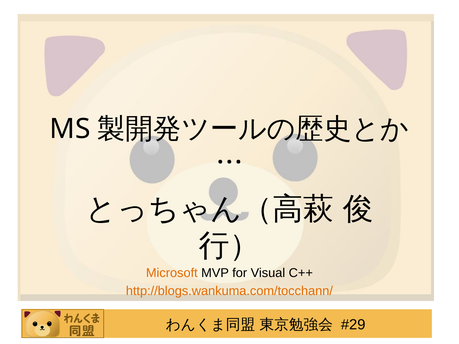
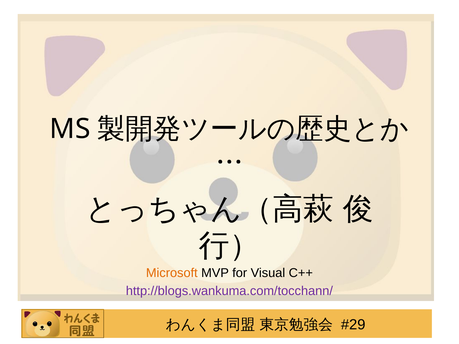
http://blogs.wankuma.com/tocchann/ colour: orange -> purple
